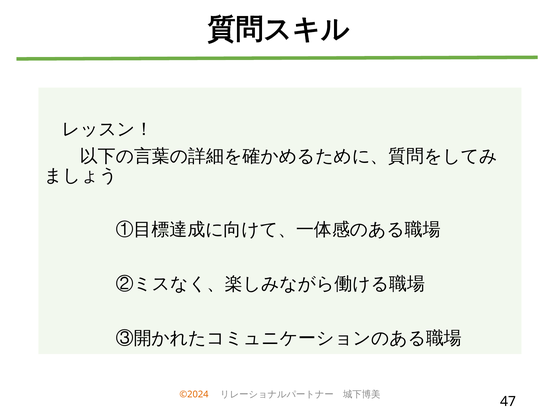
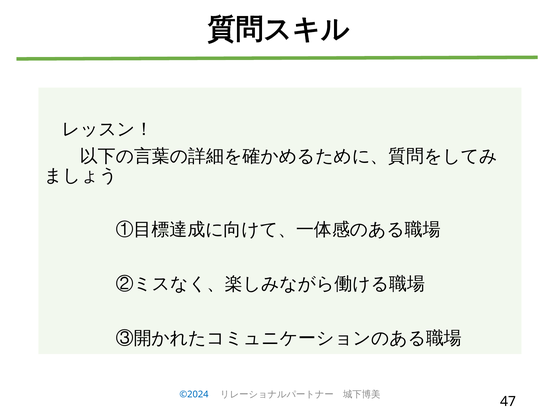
©2024 colour: orange -> blue
